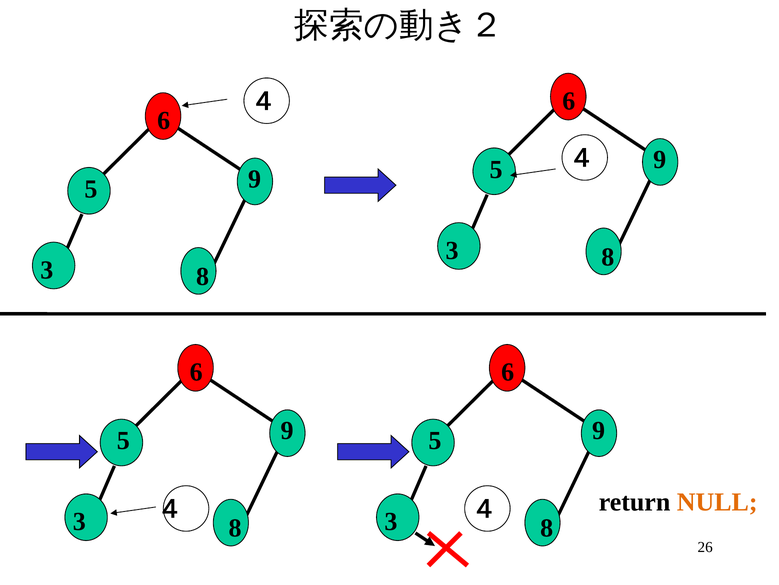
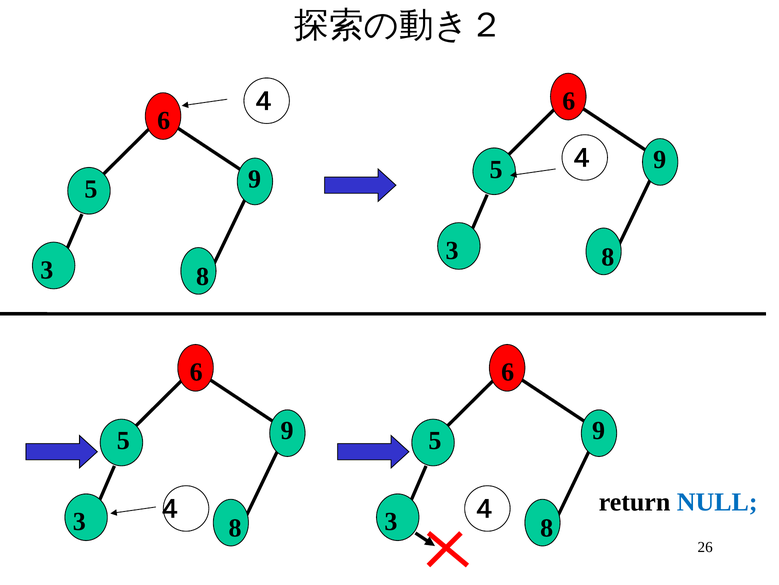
NULL colour: orange -> blue
